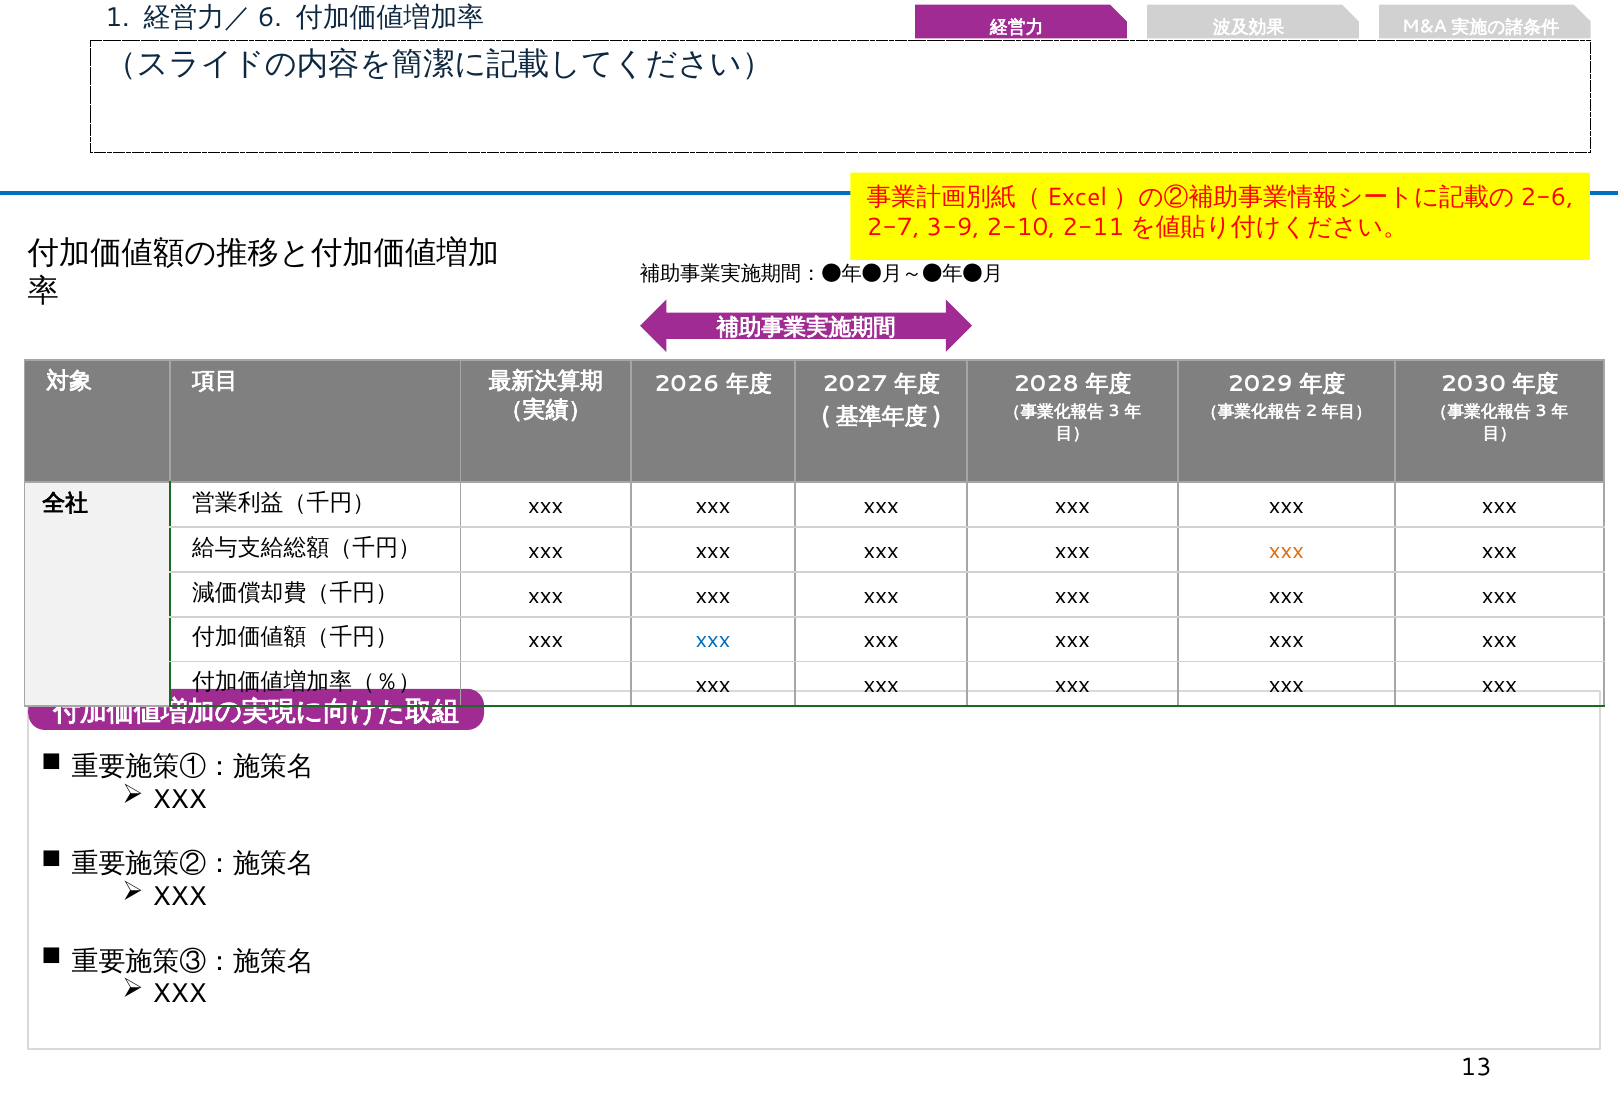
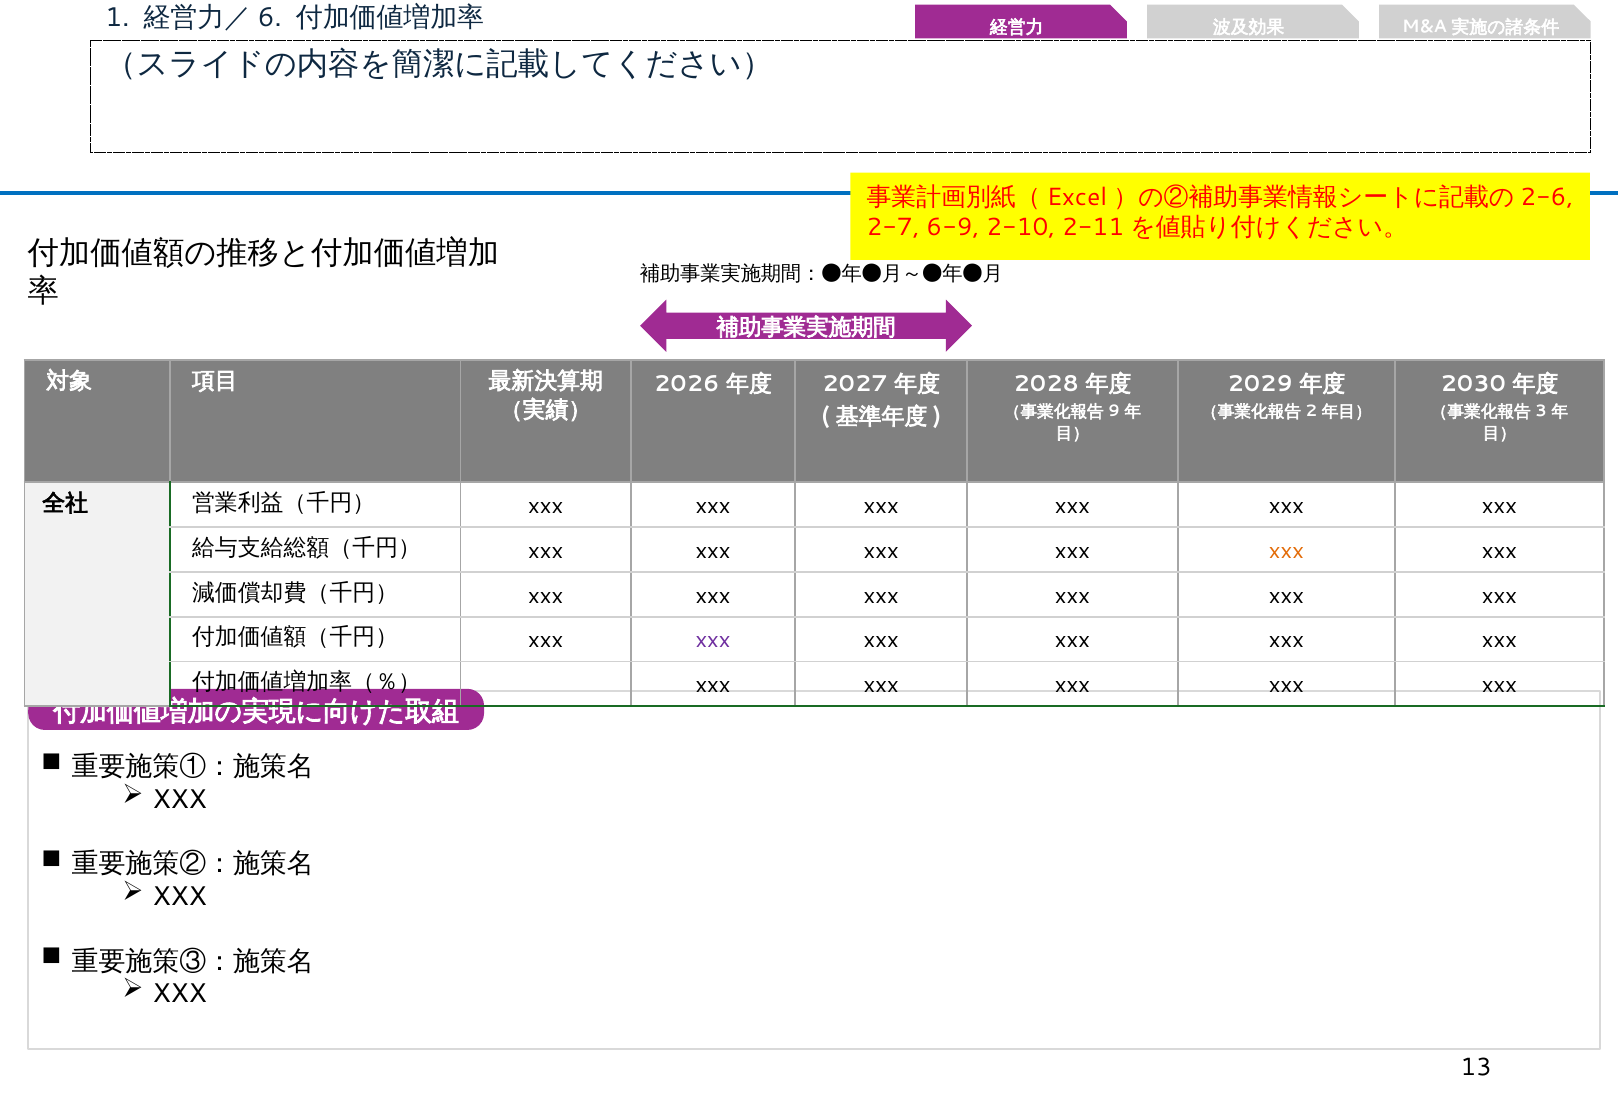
3-9: 3-9 -> 6-9
3 at (1114, 411): 3 -> 9
xxx at (713, 640) colour: blue -> purple
